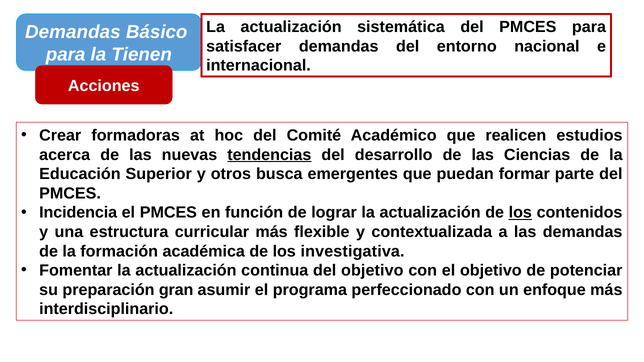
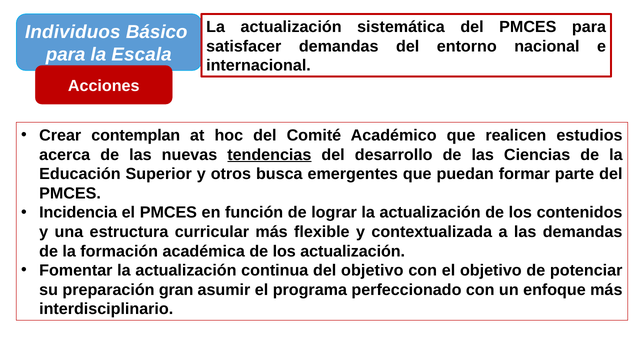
Demandas at (73, 32): Demandas -> Individuos
Tienen: Tienen -> Escala
formadoras: formadoras -> contemplan
los at (520, 213) underline: present -> none
los investigativa: investigativa -> actualización
